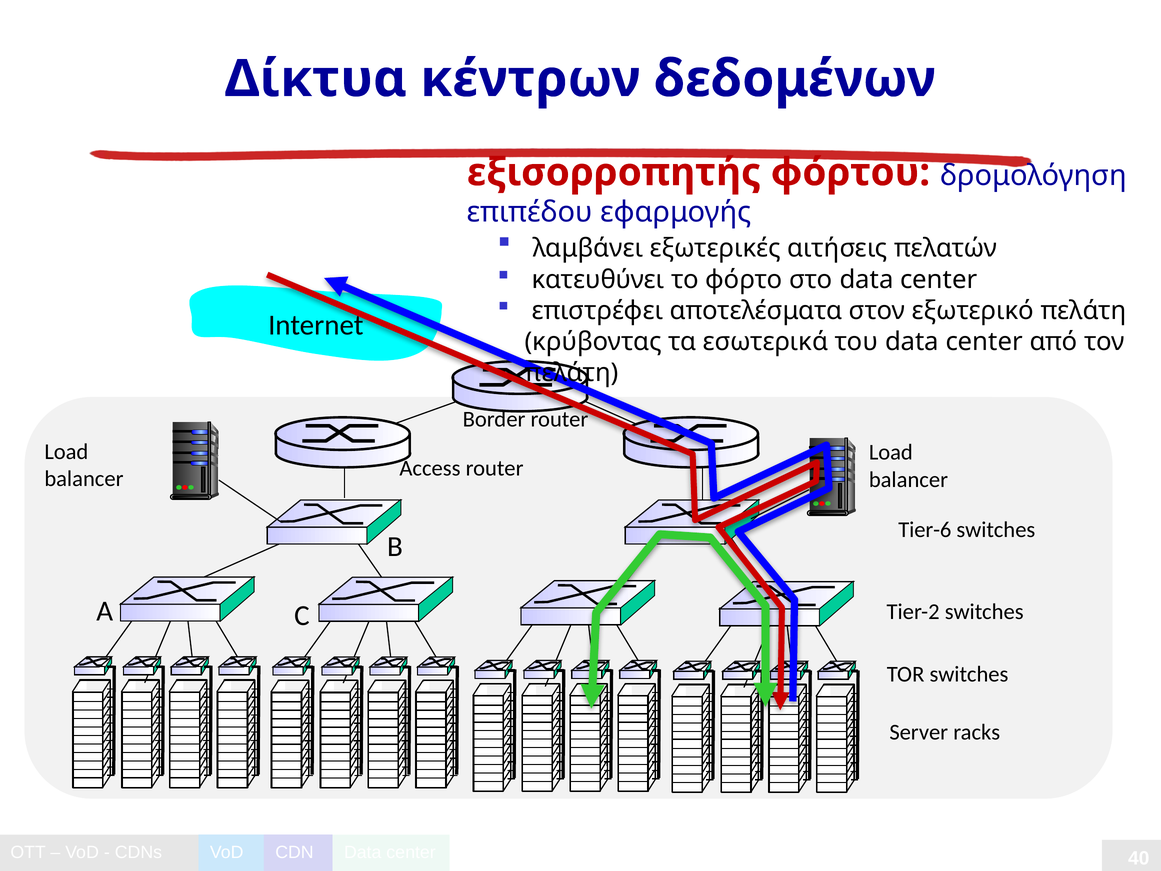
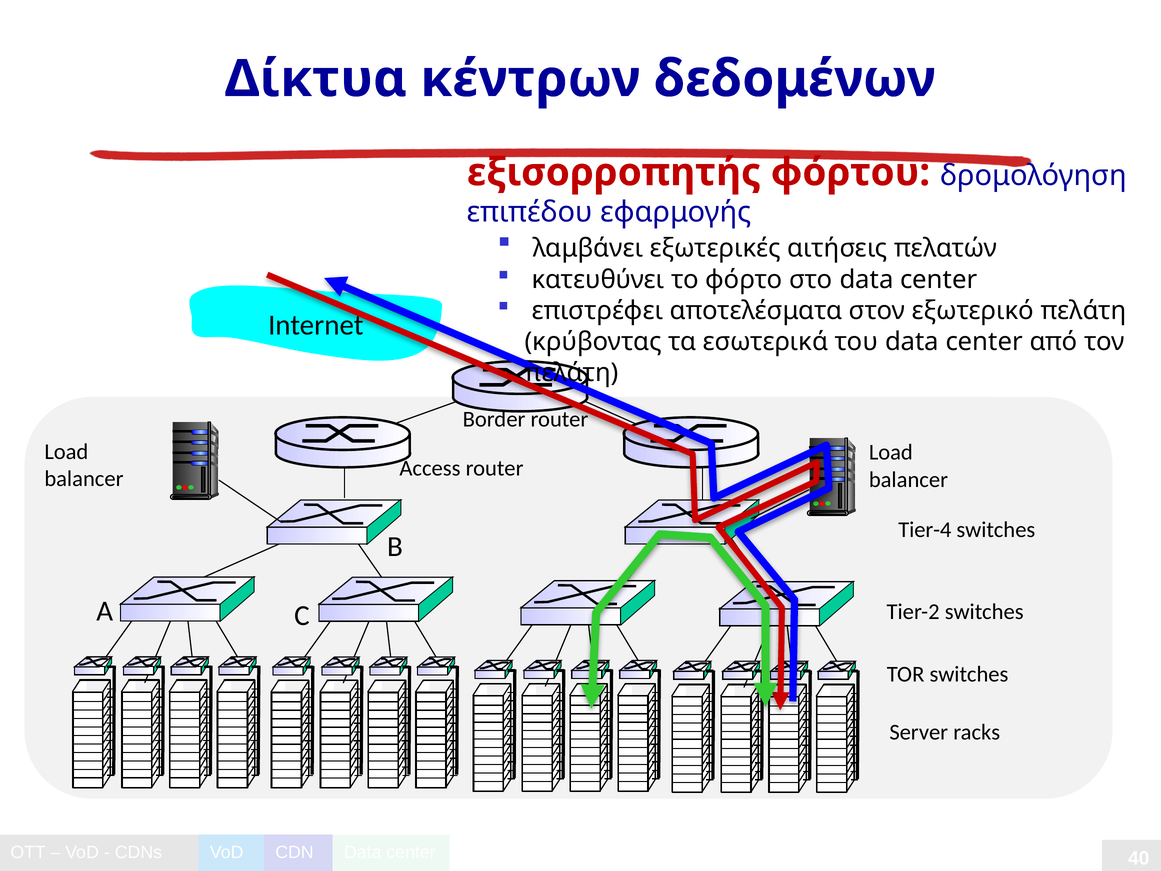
Tier-6: Tier-6 -> Tier-4
